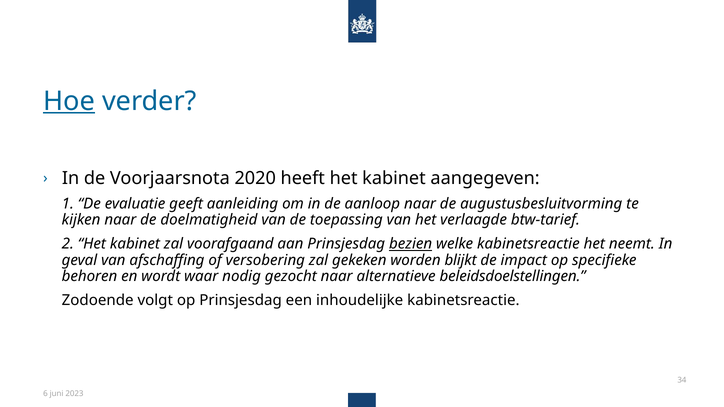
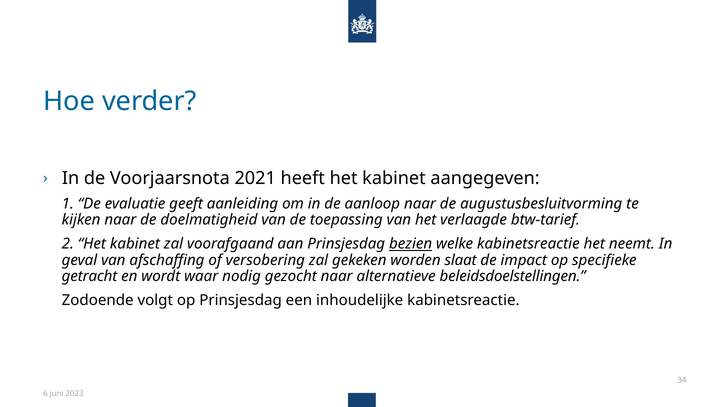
Hoe underline: present -> none
2020: 2020 -> 2021
blijkt: blijkt -> slaat
behoren: behoren -> getracht
